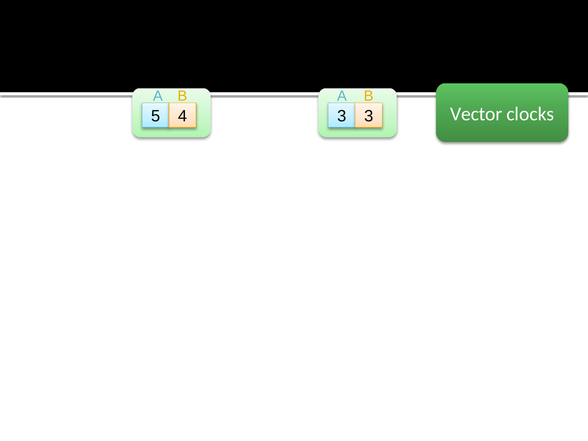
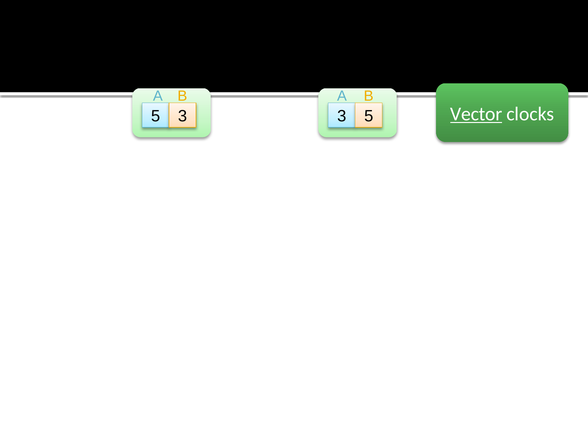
Vector underline: none -> present
5 4: 4 -> 3
3 3: 3 -> 5
